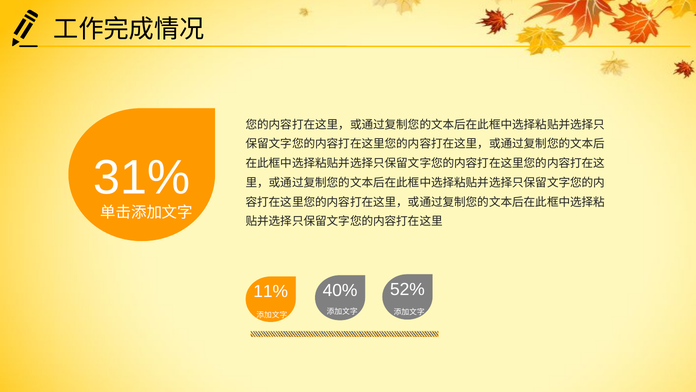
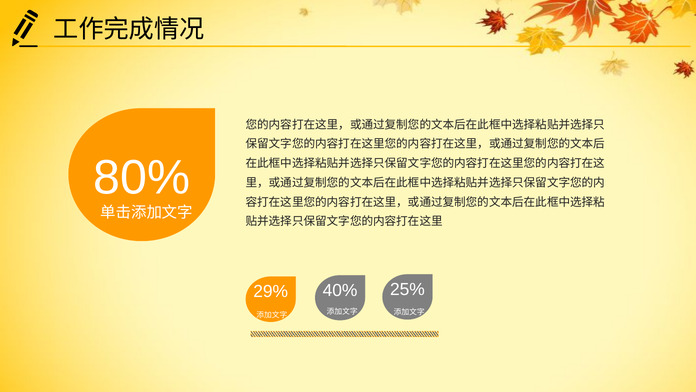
31%: 31% -> 80%
11%: 11% -> 29%
52%: 52% -> 25%
